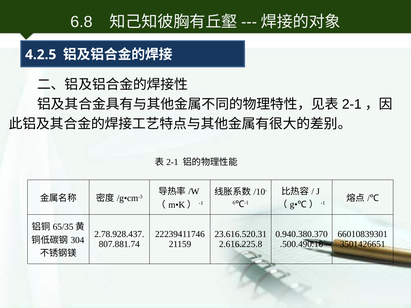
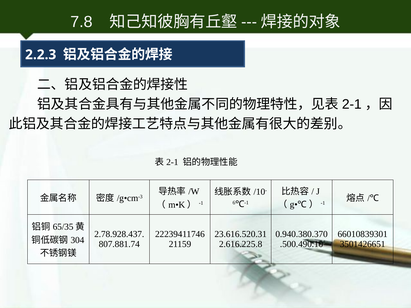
6.8: 6.8 -> 7.8
4.2.5: 4.2.5 -> 2.2.3
